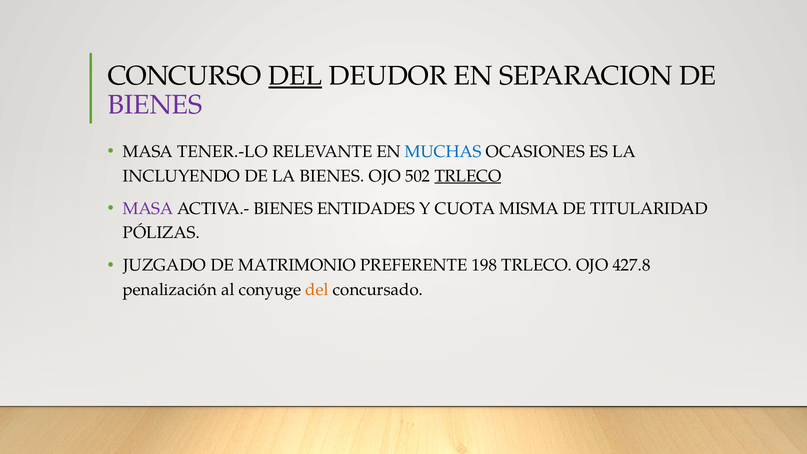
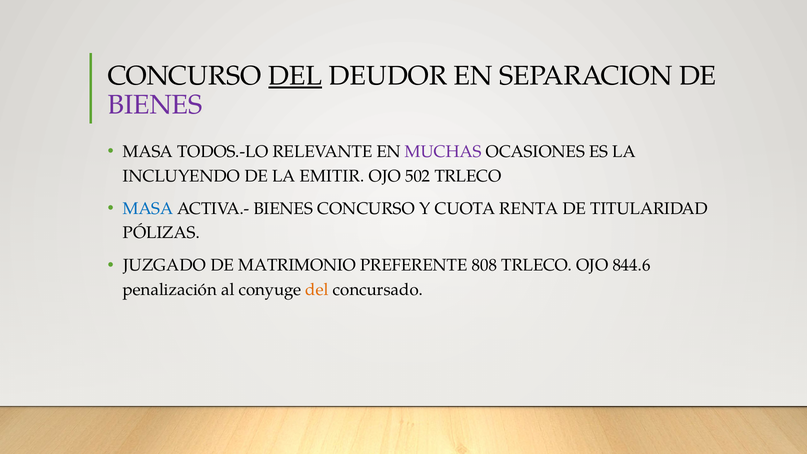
TENER.-LO: TENER.-LO -> TODOS.-LO
MUCHAS colour: blue -> purple
LA BIENES: BIENES -> EMITIR
TRLECO at (468, 176) underline: present -> none
MASA at (148, 209) colour: purple -> blue
BIENES ENTIDADES: ENTIDADES -> CONCURSO
MISMA: MISMA -> RENTA
198: 198 -> 808
427.8: 427.8 -> 844.6
